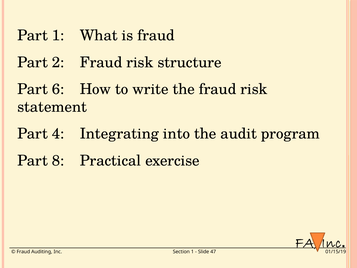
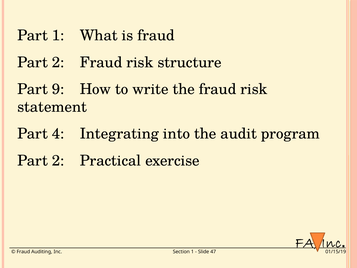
6: 6 -> 9
8 at (58, 160): 8 -> 2
